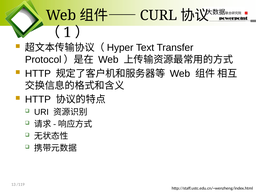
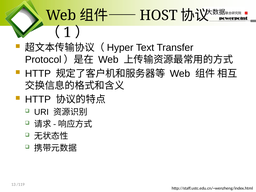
CURL: CURL -> HOST
